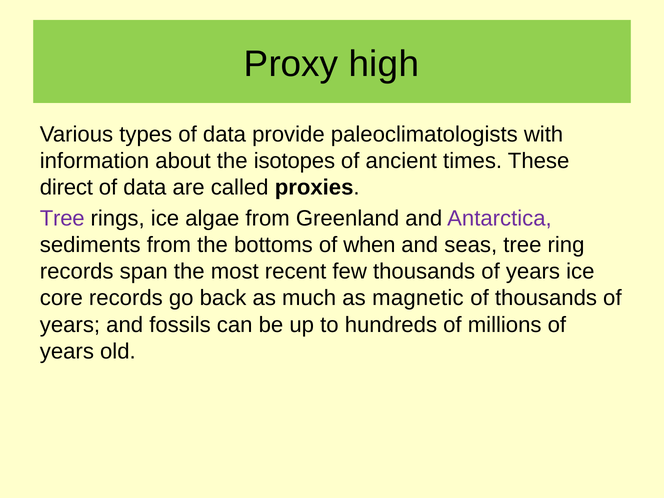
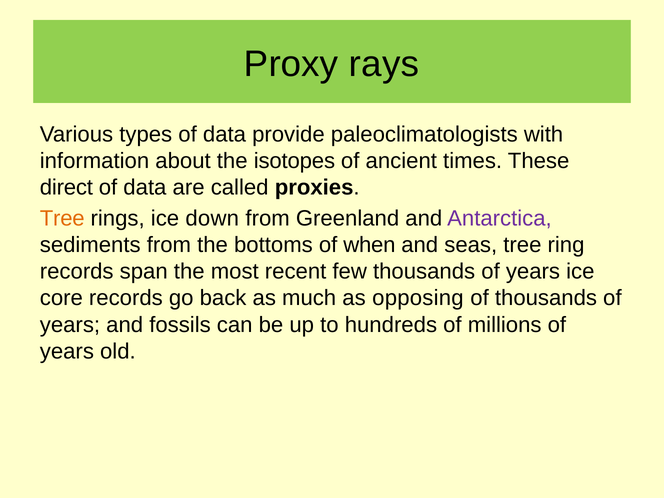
high: high -> rays
Tree at (62, 218) colour: purple -> orange
algae: algae -> down
magnetic: magnetic -> opposing
